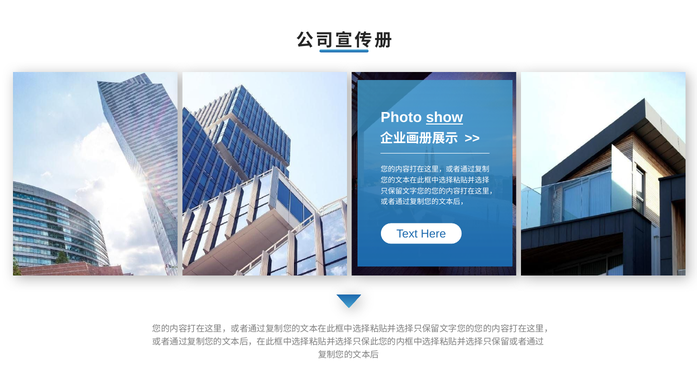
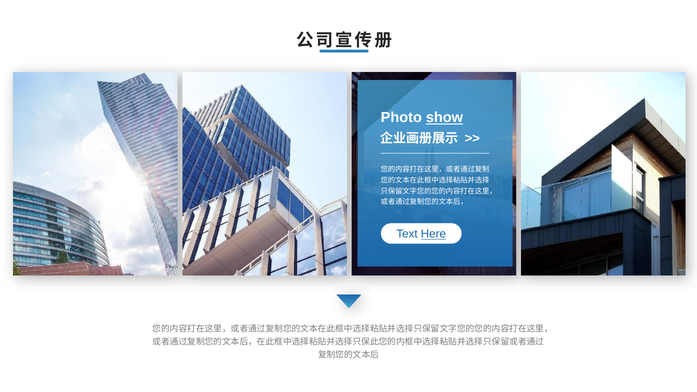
Here underline: none -> present
